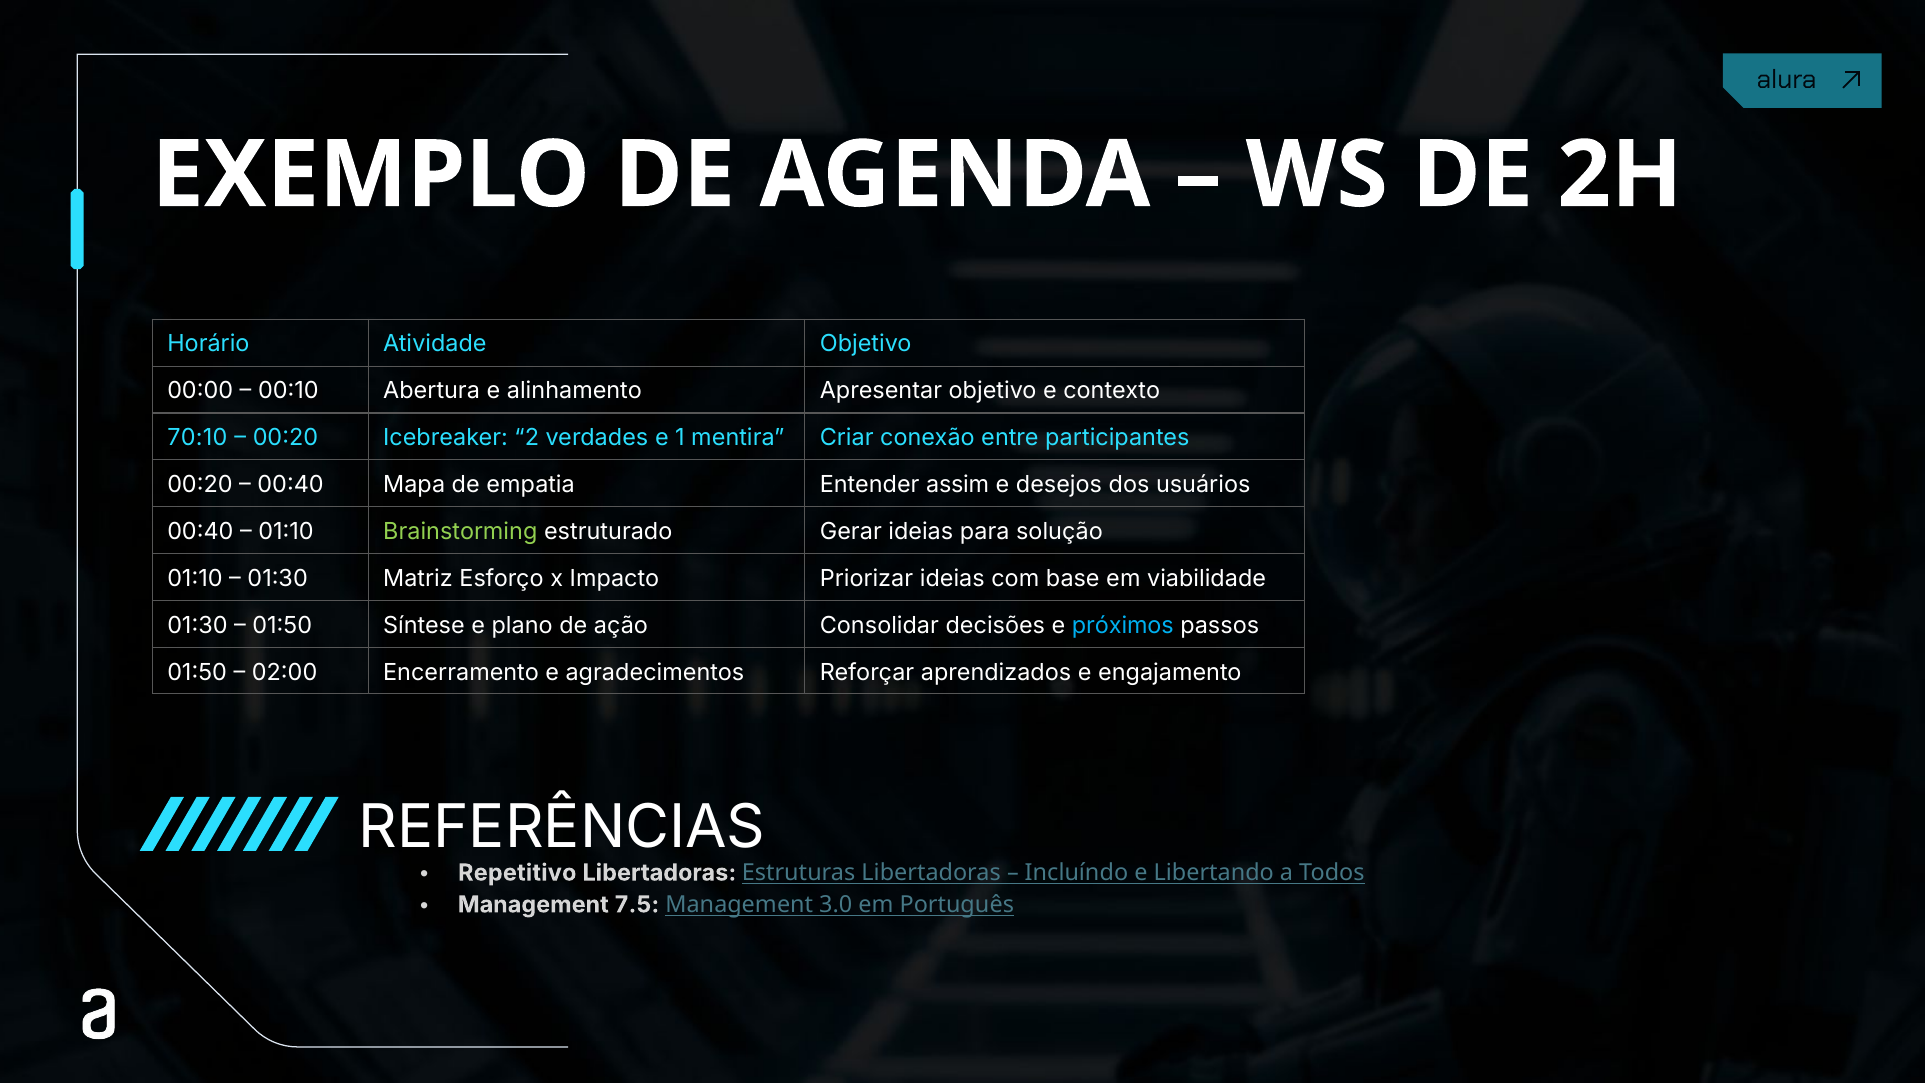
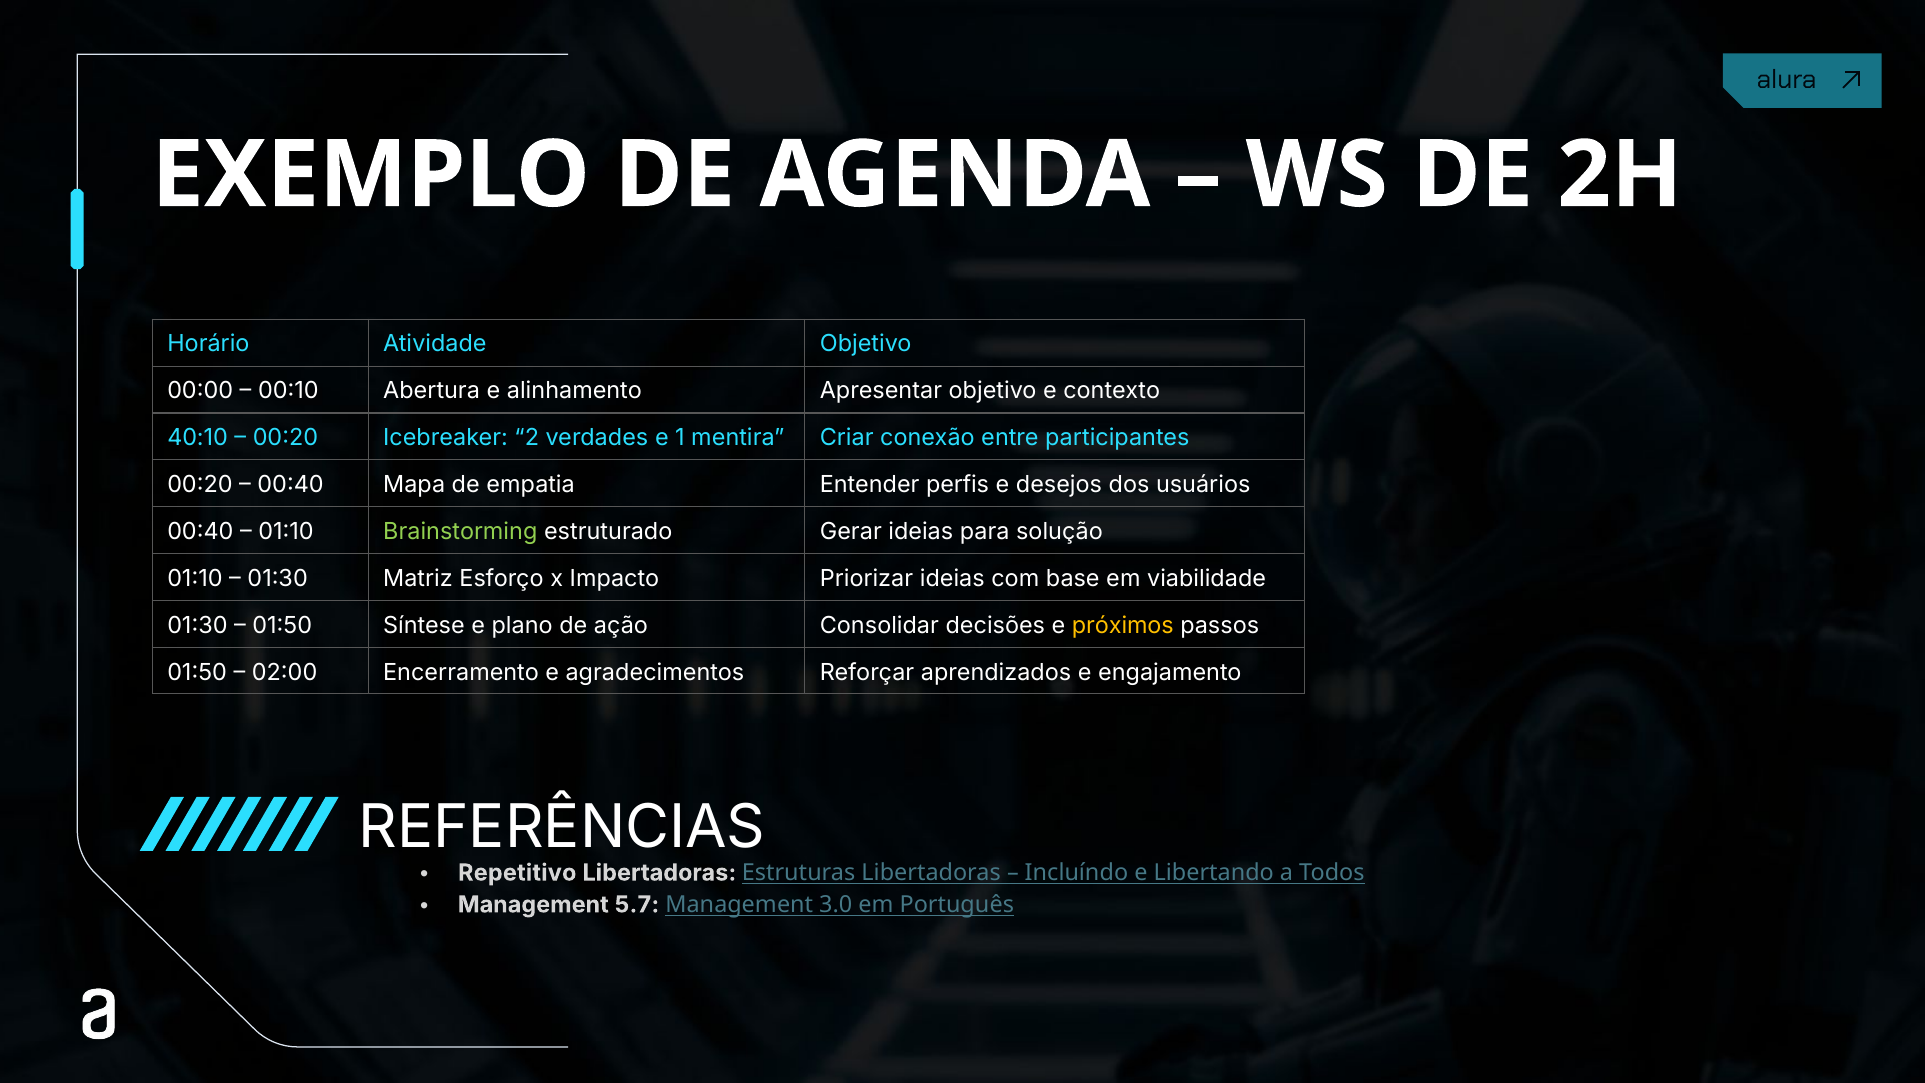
70:10: 70:10 -> 40:10
assim: assim -> perfis
próximos colour: light blue -> yellow
7.5: 7.5 -> 5.7
